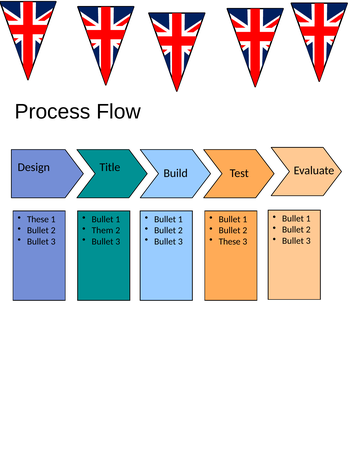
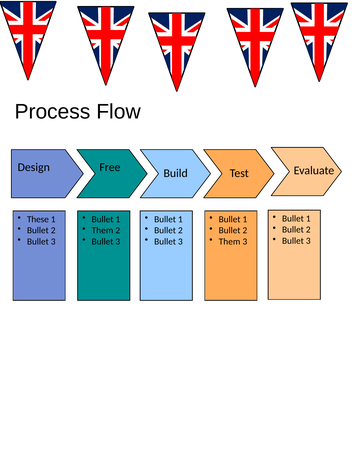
Title: Title -> Free
These at (230, 241): These -> Them
